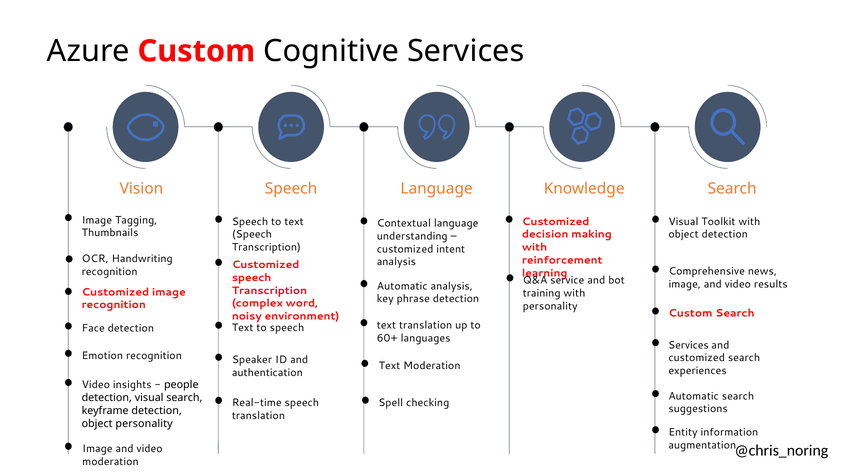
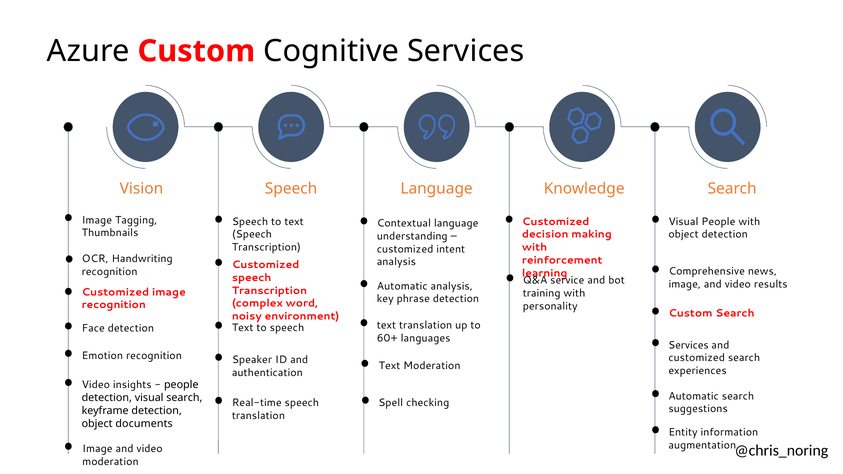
Visual Toolkit: Toolkit -> People
object personality: personality -> documents
